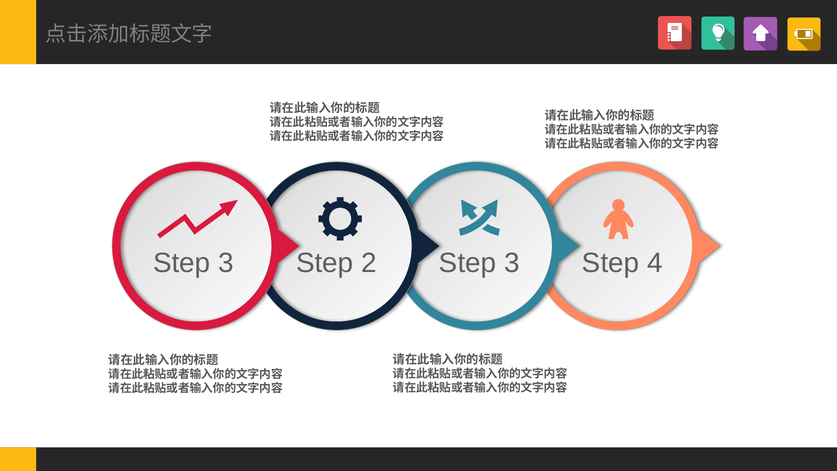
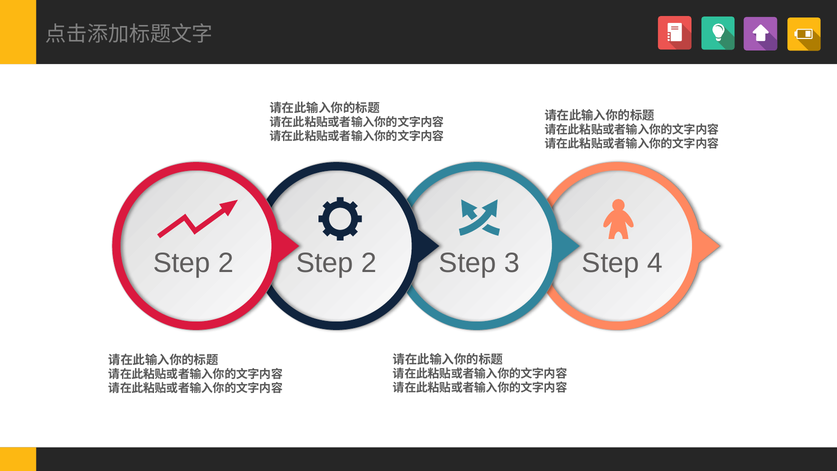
3 at (226, 263): 3 -> 2
